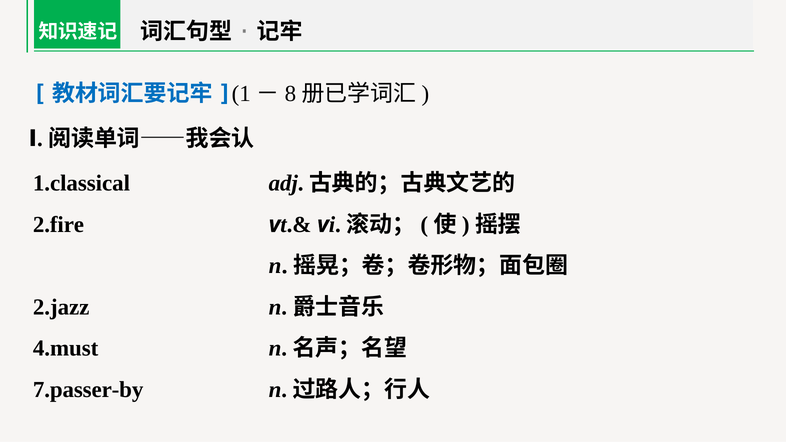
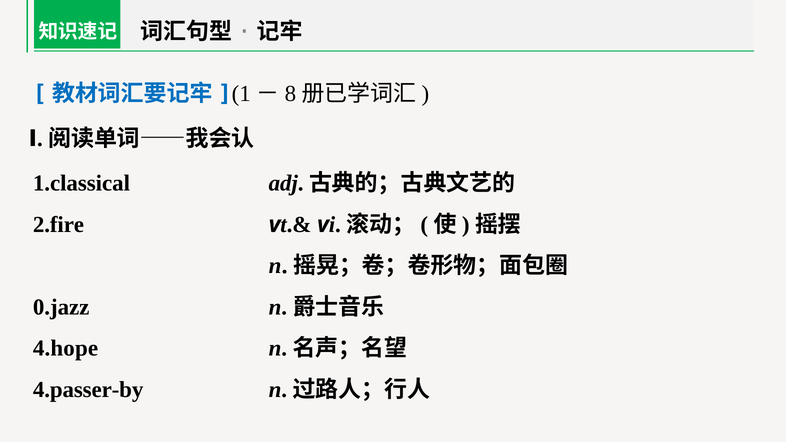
2.jazz: 2.jazz -> 0.jazz
4.must: 4.must -> 4.hope
7.passer-by: 7.passer-by -> 4.passer-by
